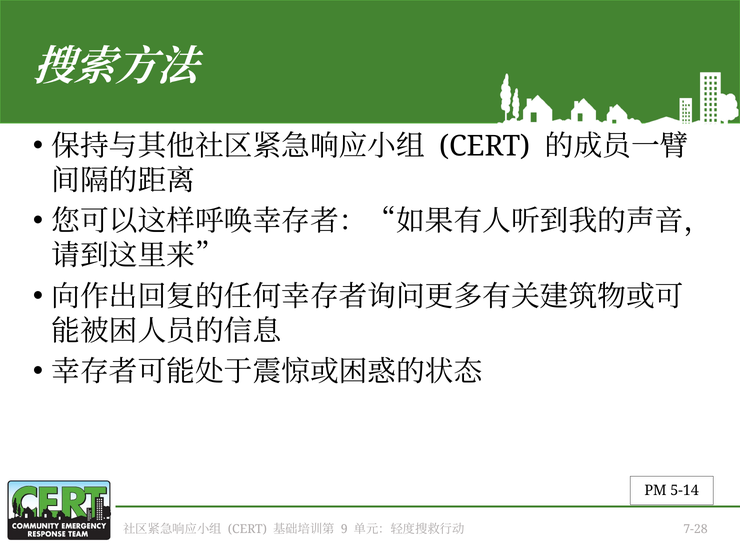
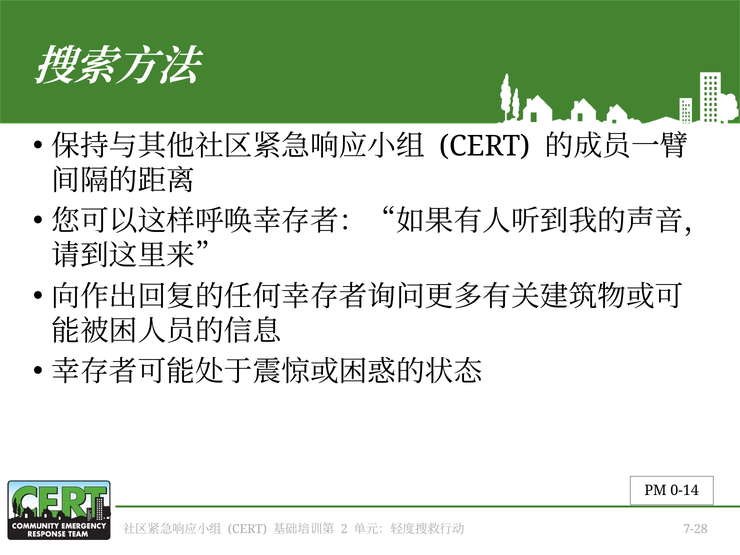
5-14: 5-14 -> 0-14
9: 9 -> 2
